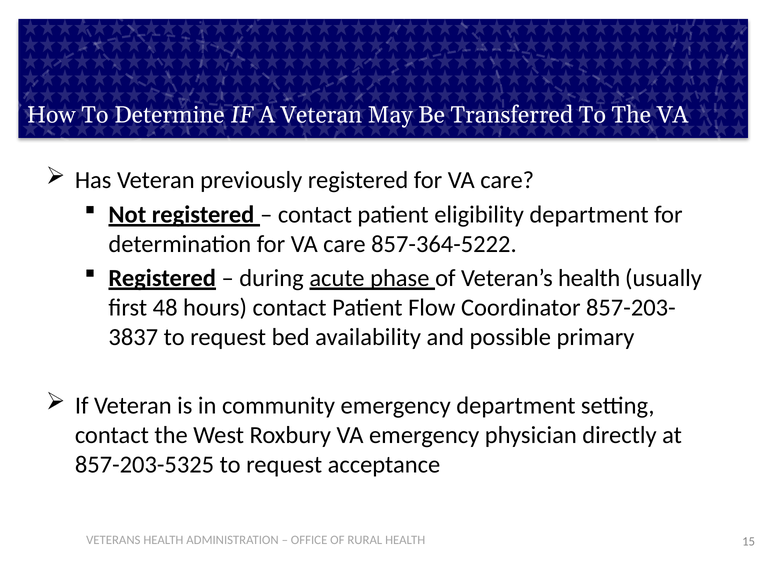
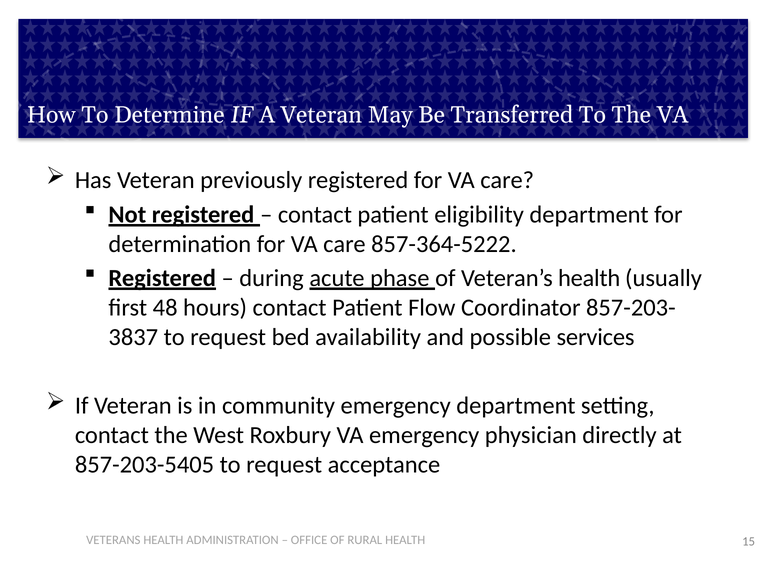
primary: primary -> services
857-203-5325: 857-203-5325 -> 857-203-5405
